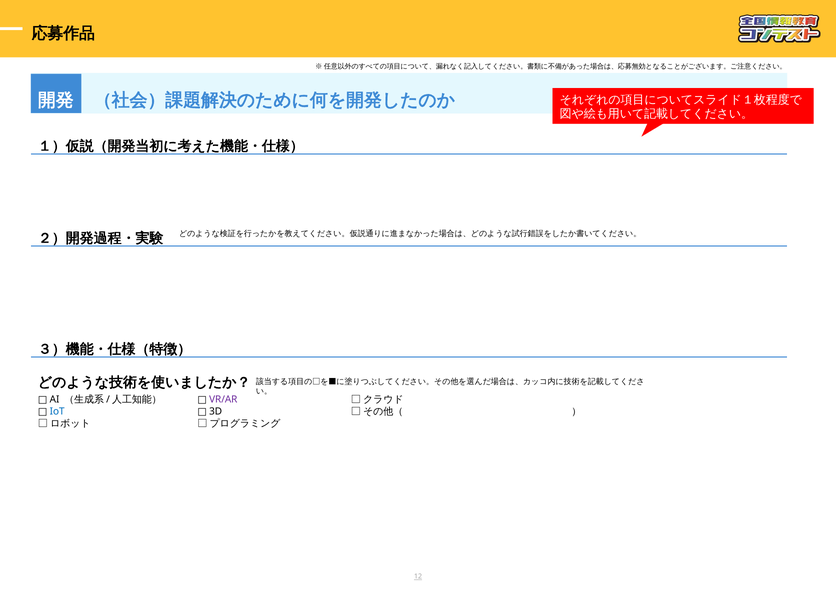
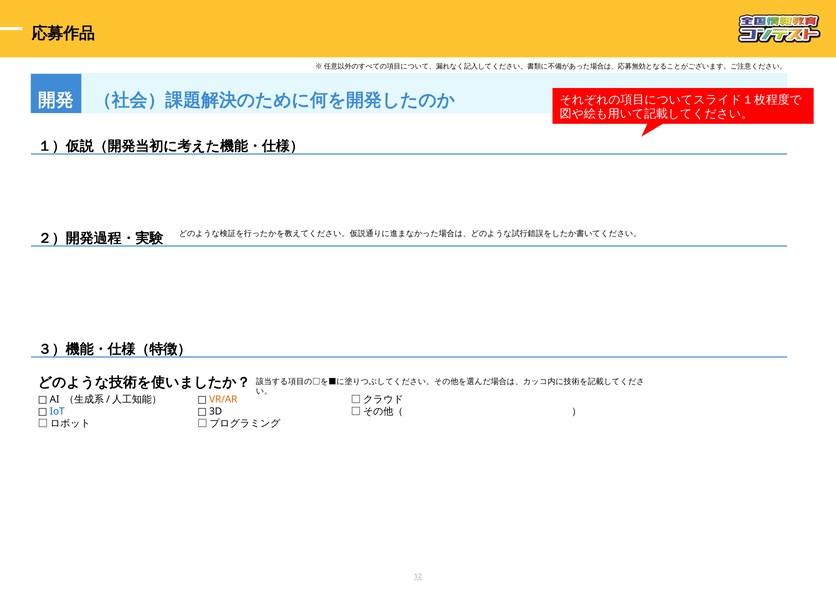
VR/AR colour: purple -> orange
